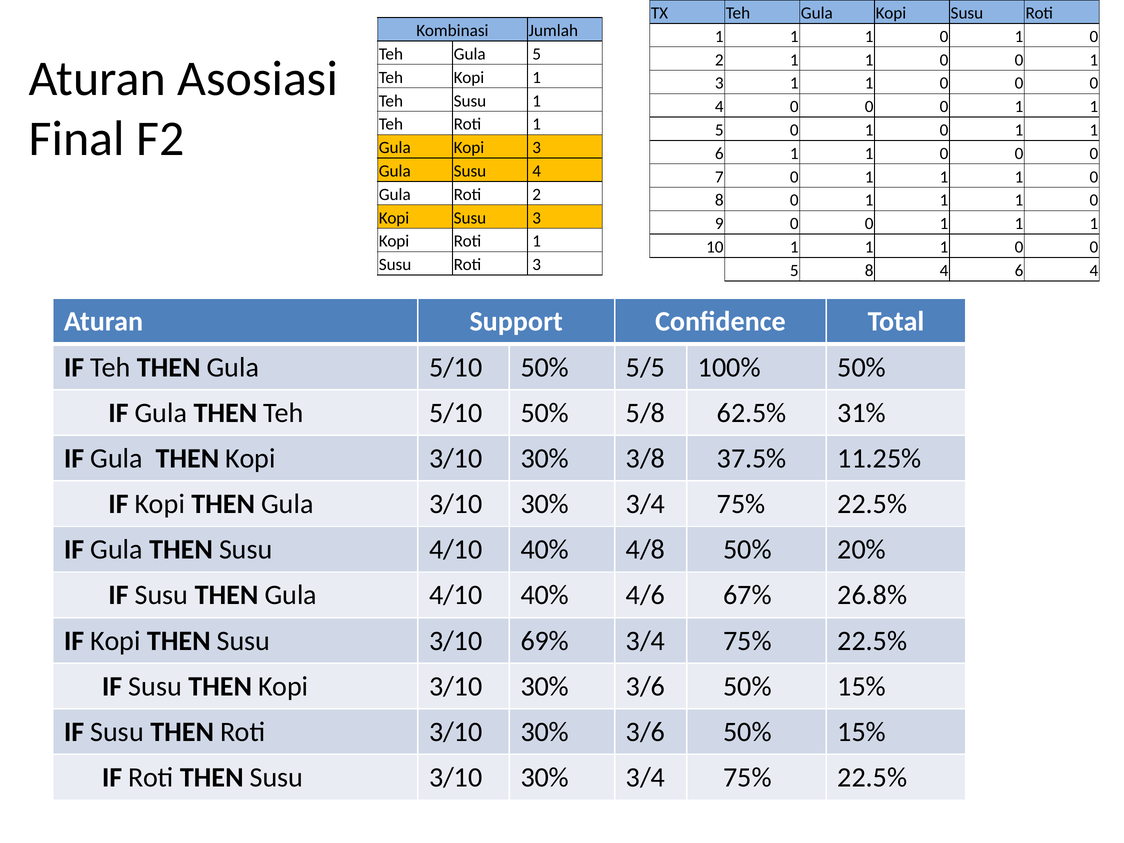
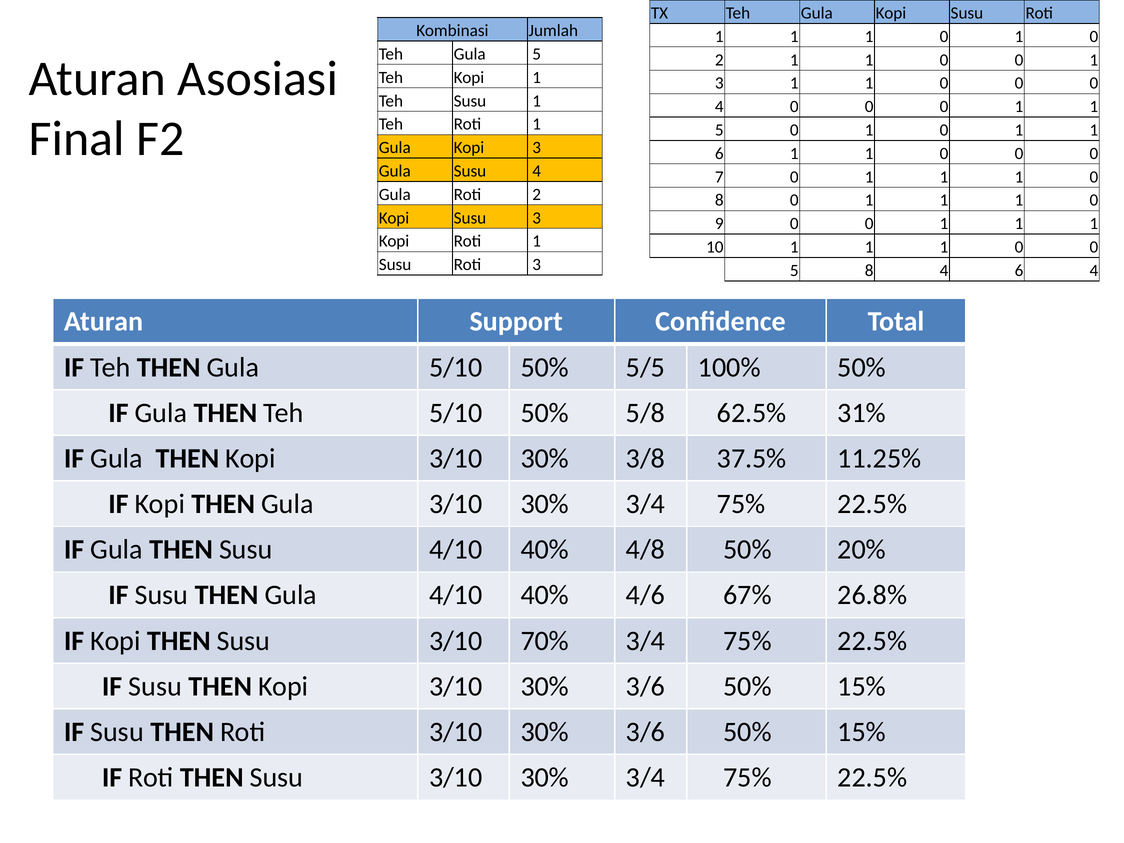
69%: 69% -> 70%
